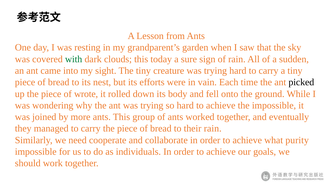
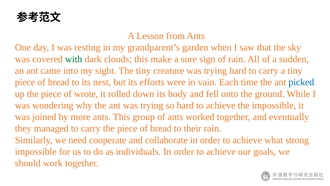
today: today -> make
picked colour: black -> blue
purity: purity -> strong
